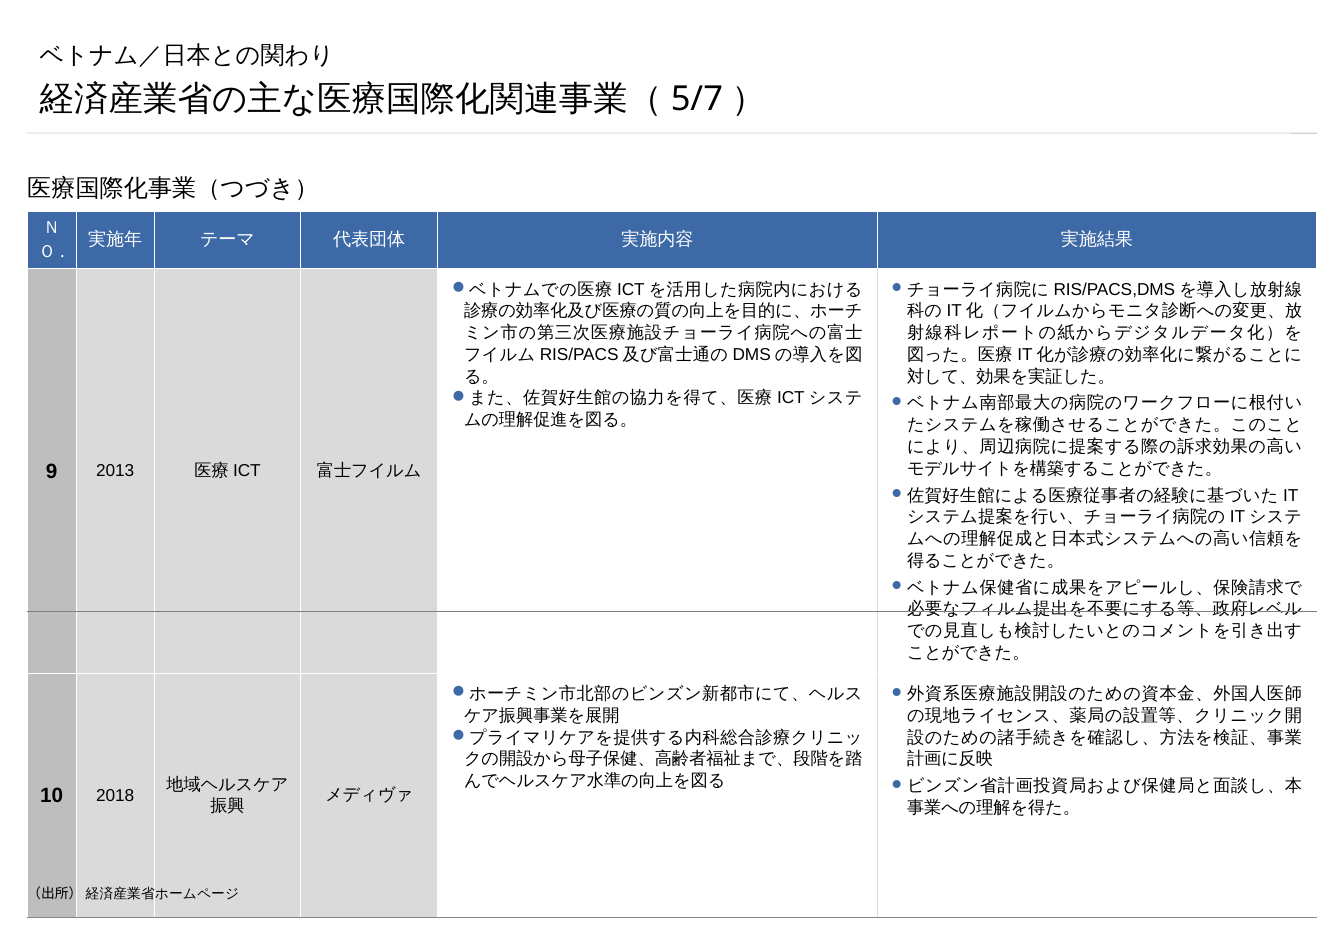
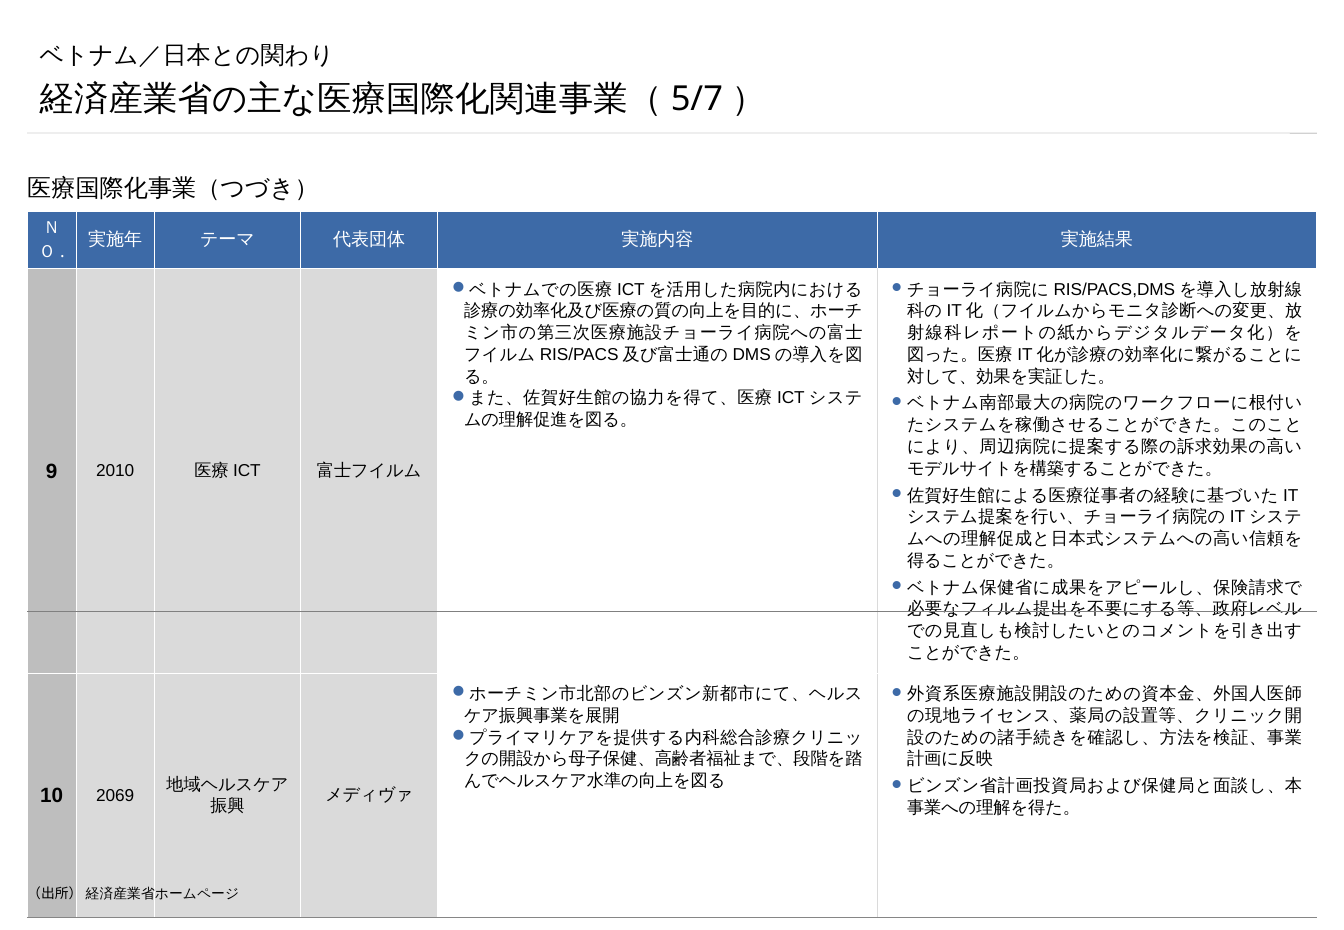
2013: 2013 -> 2010
2018: 2018 -> 2069
